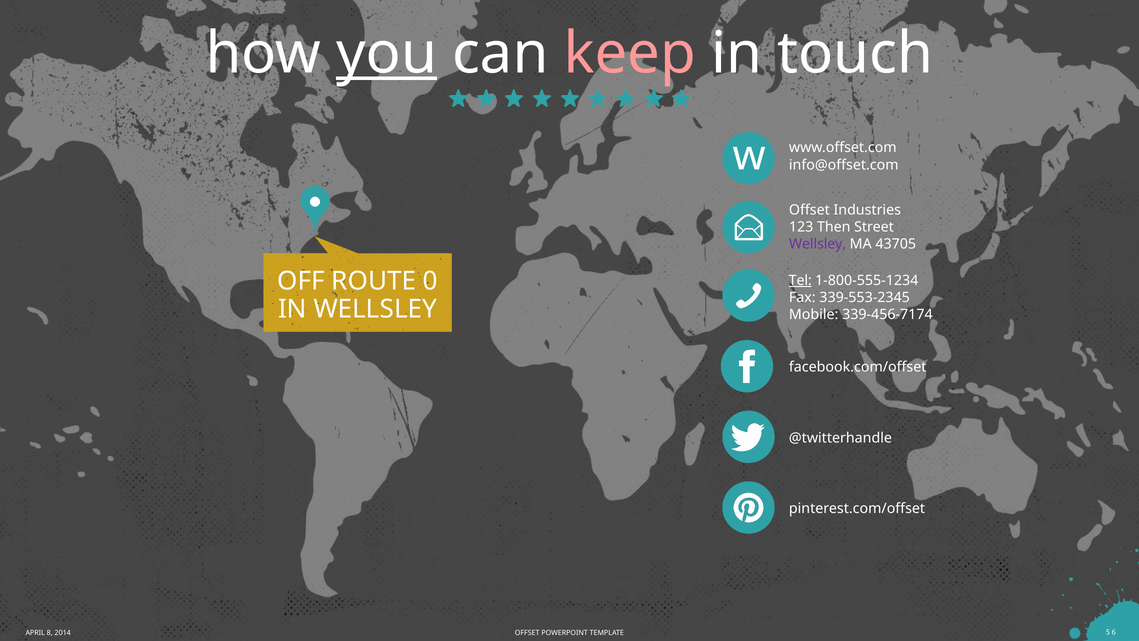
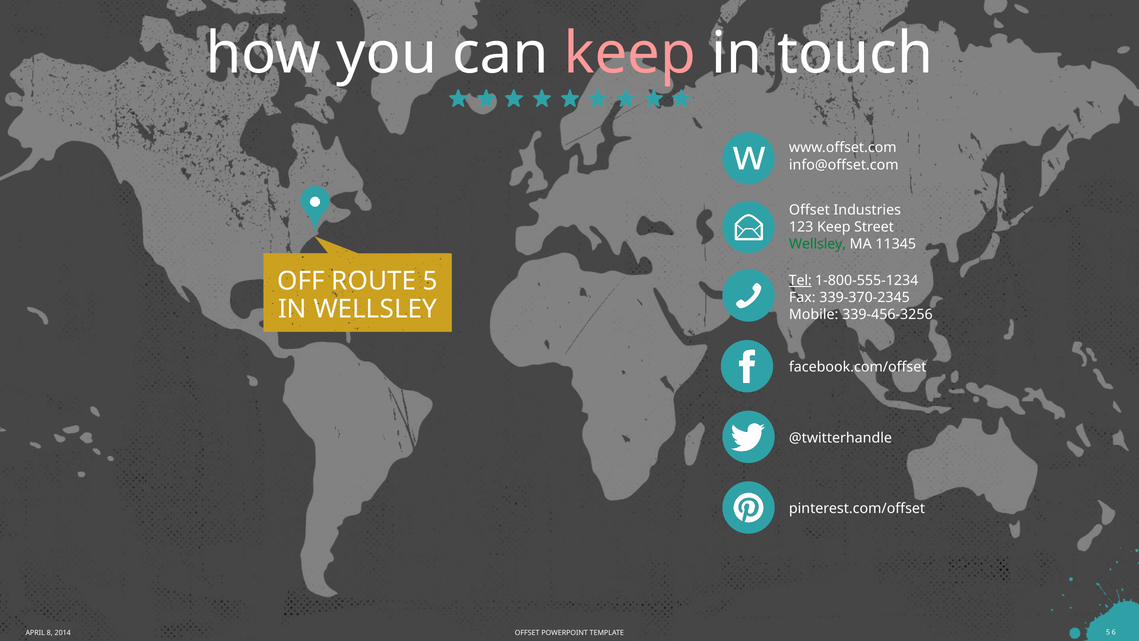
you underline: present -> none
123 Then: Then -> Keep
Wellsley at (818, 244) colour: purple -> green
43705: 43705 -> 11345
0: 0 -> 5
339-553-2345: 339-553-2345 -> 339-370-2345
339-456-7174: 339-456-7174 -> 339-456-3256
